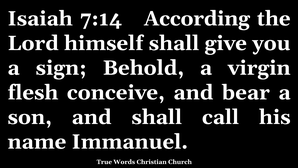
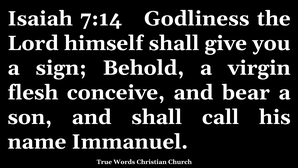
According: According -> Godliness
